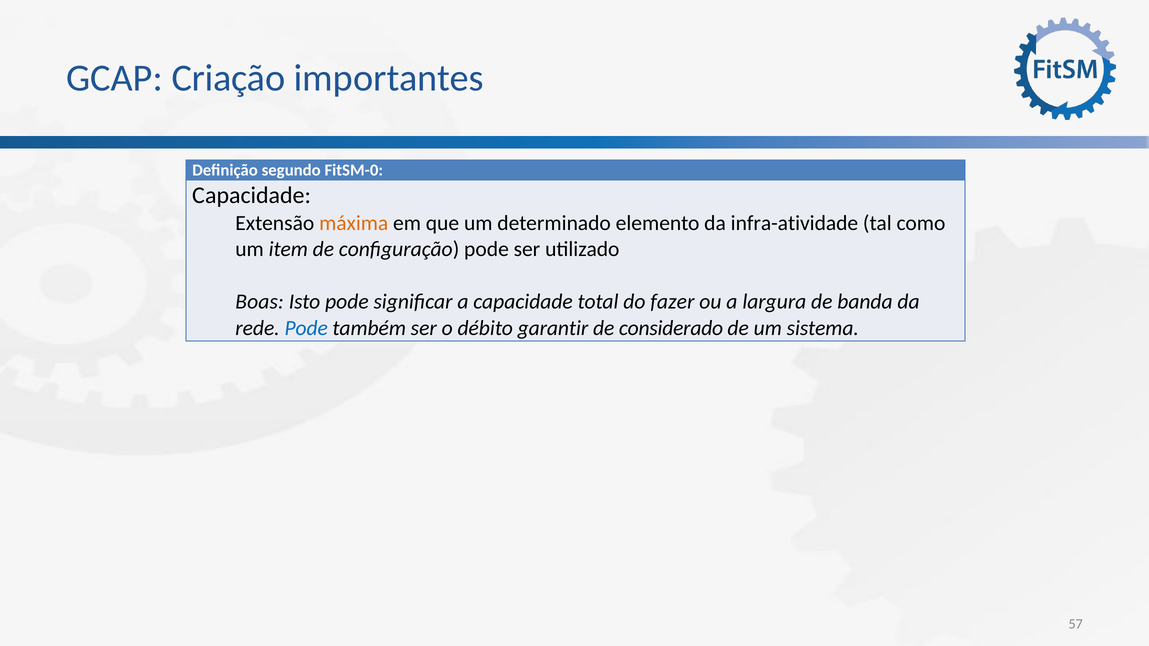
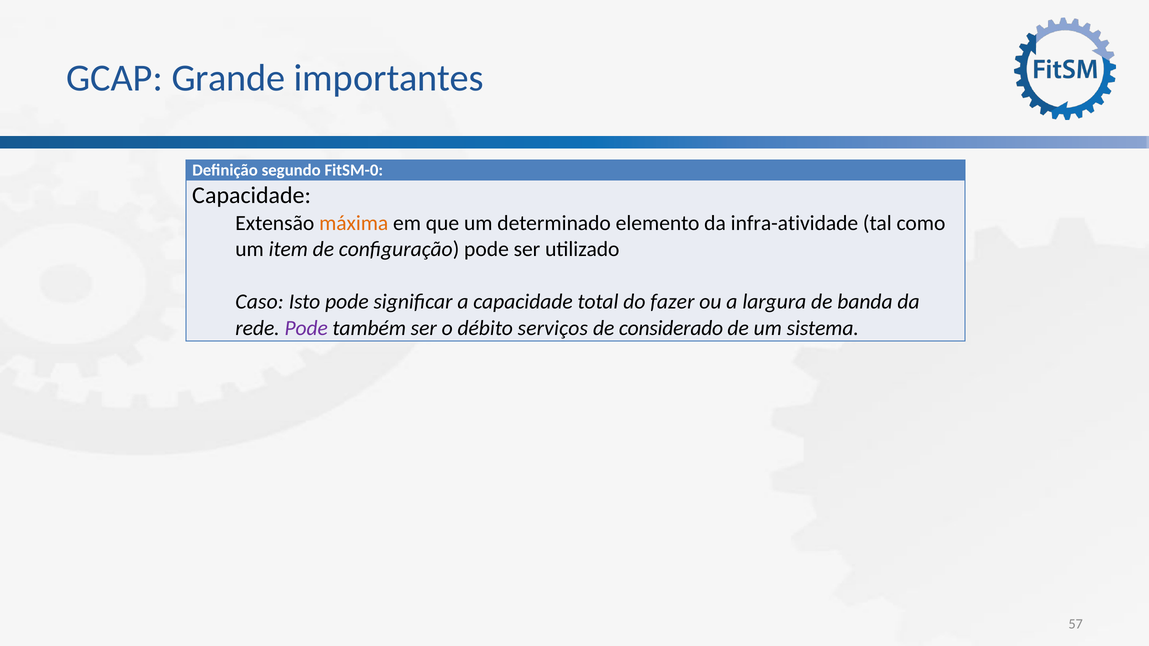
Criação: Criação -> Grande
Boas: Boas -> Caso
Pode at (306, 328) colour: blue -> purple
garantir: garantir -> serviços
